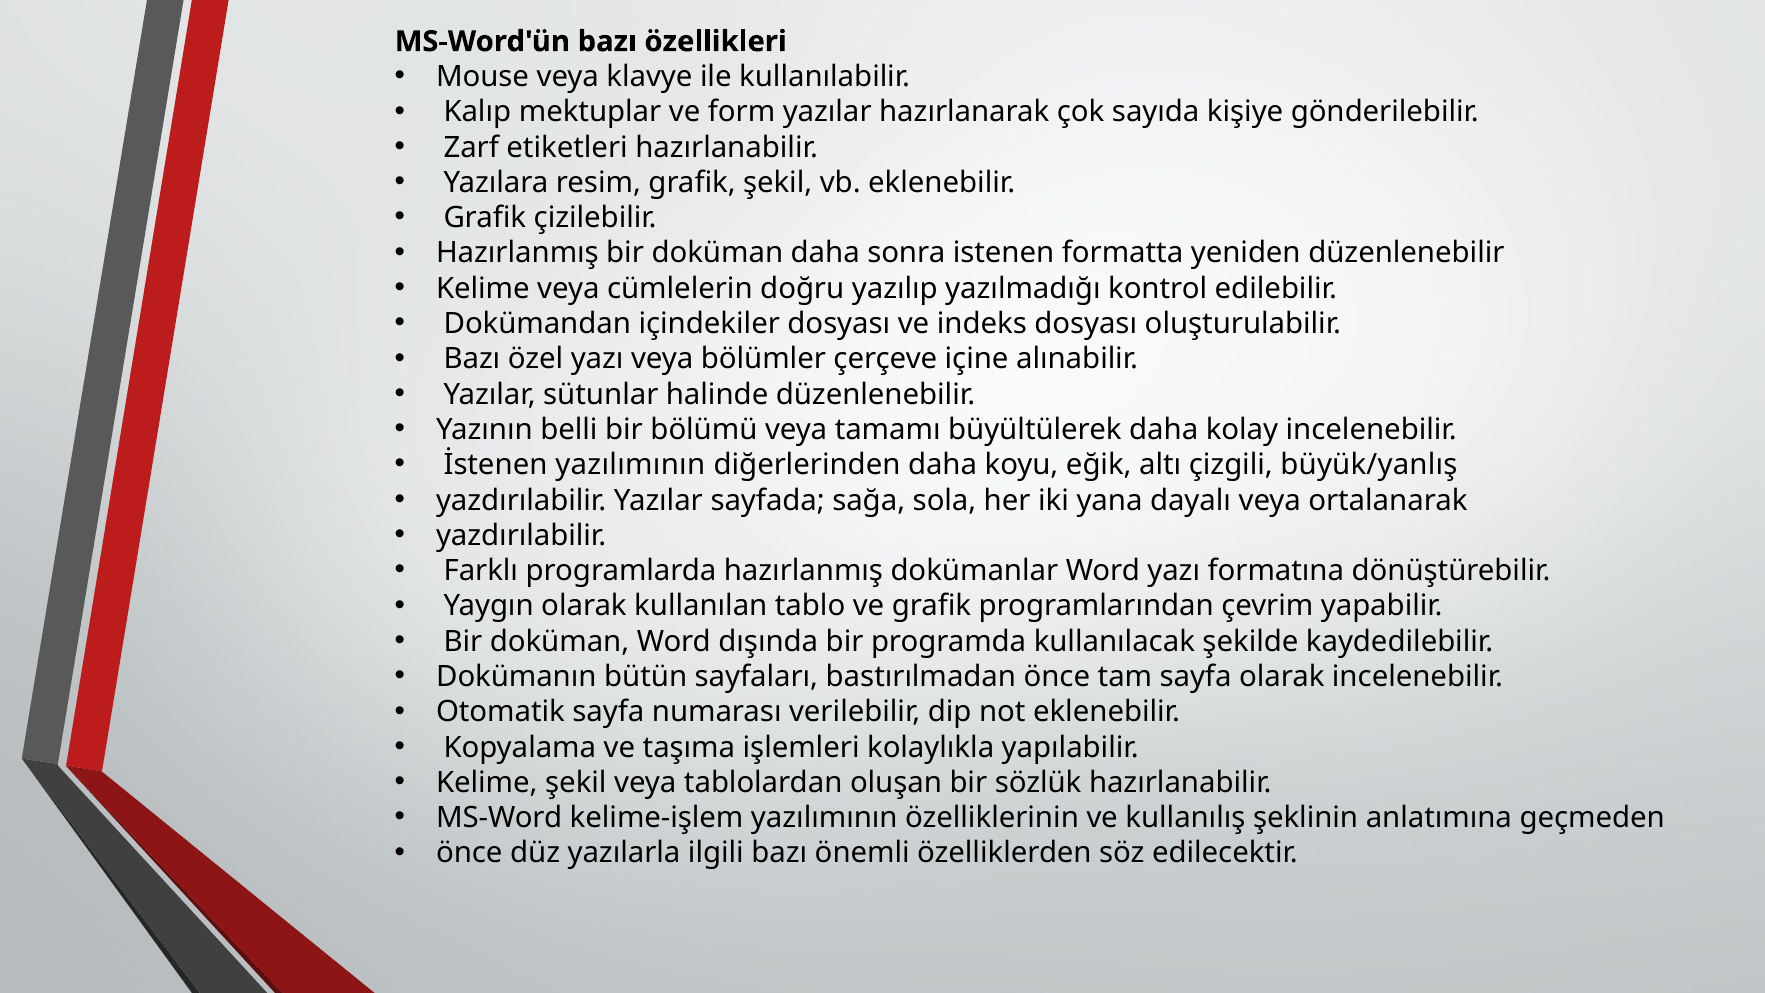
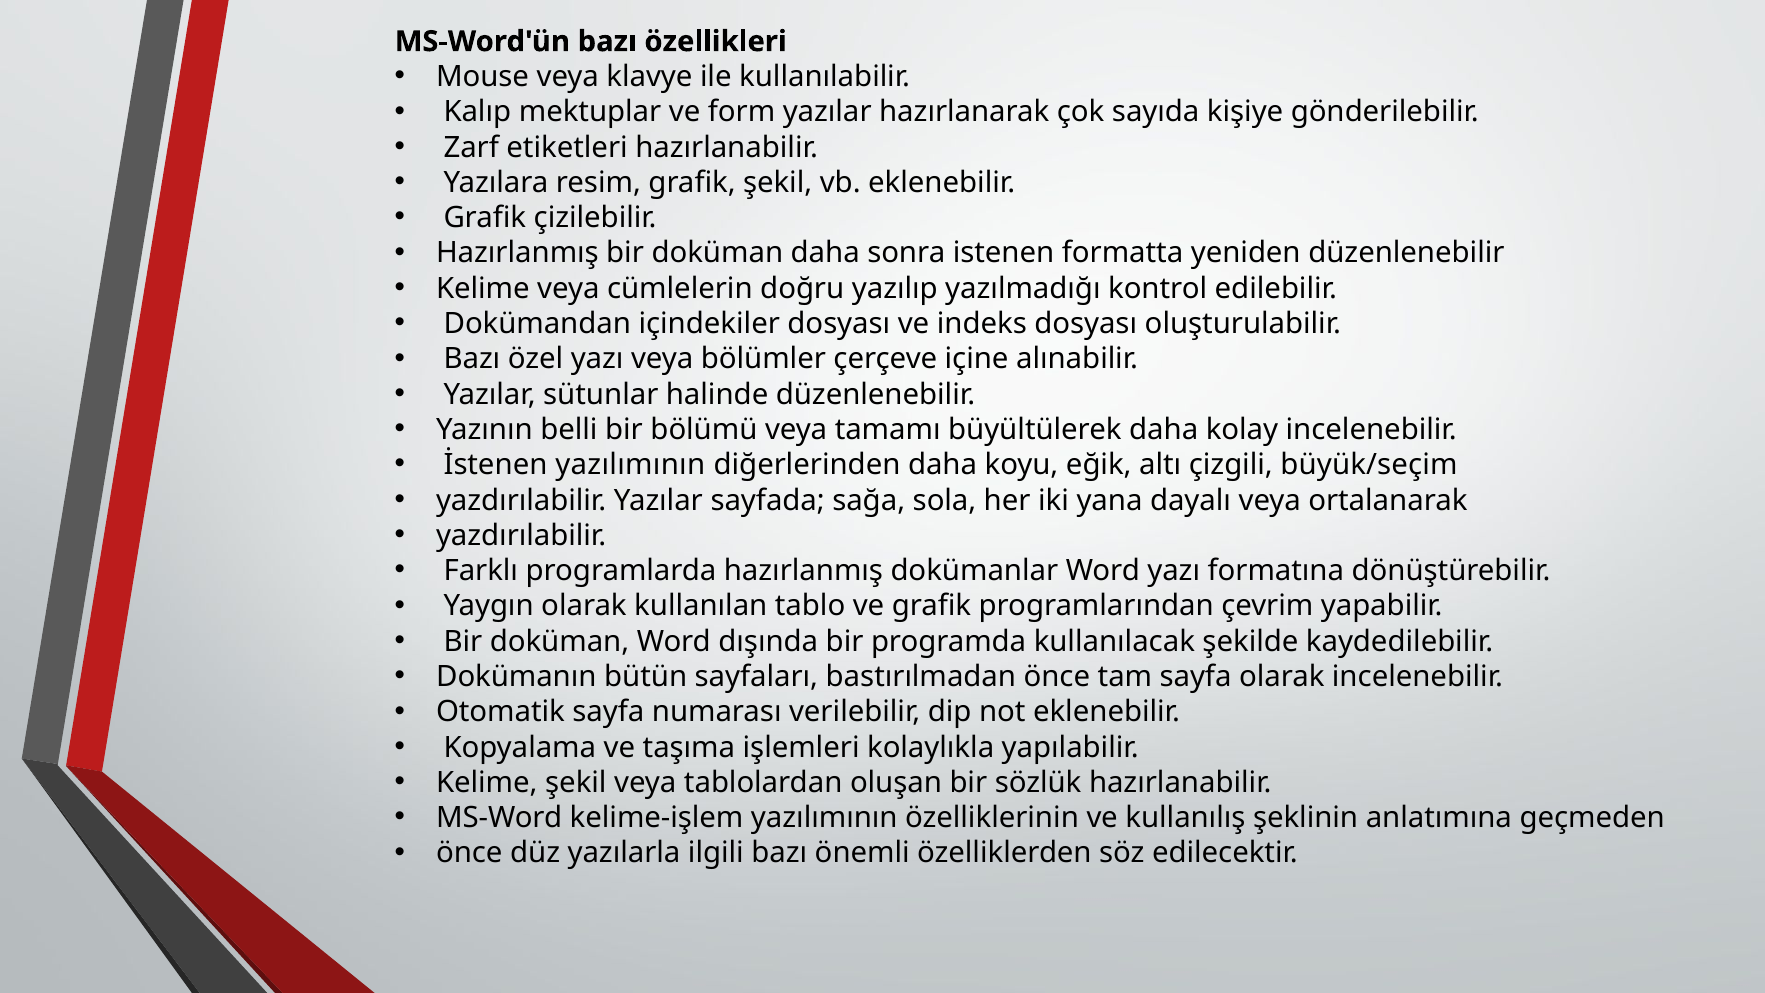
büyük/yanlış: büyük/yanlış -> büyük/seçim
